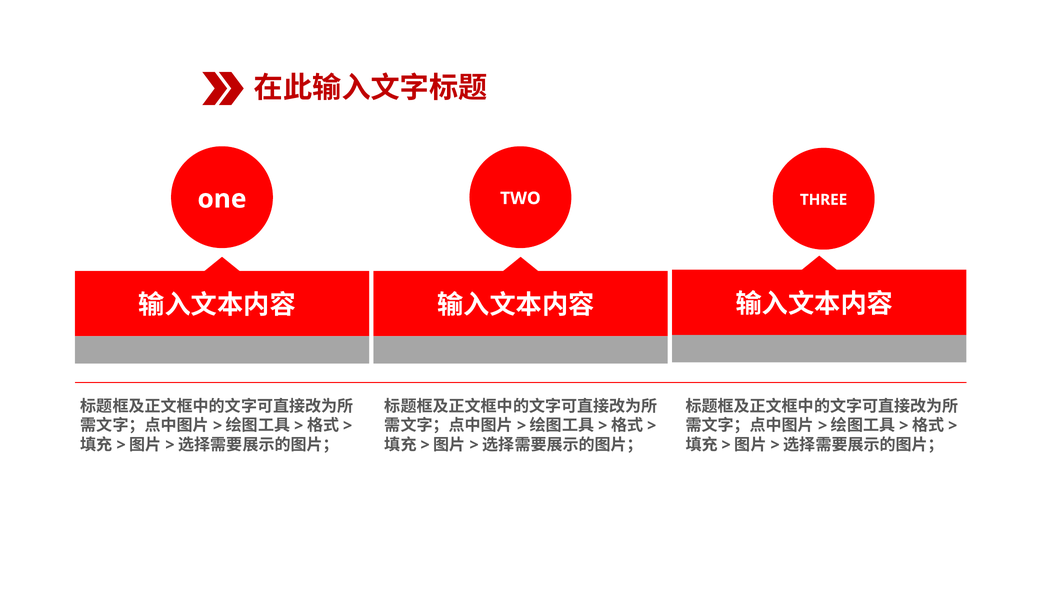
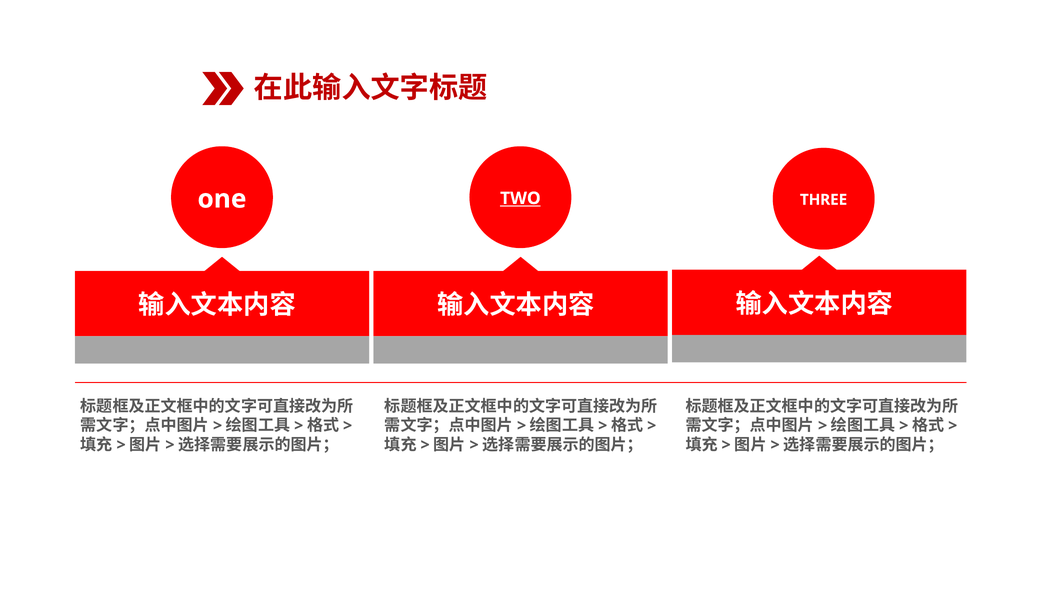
TWO underline: none -> present
